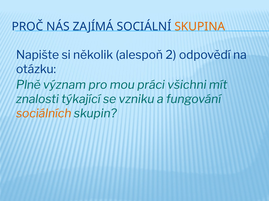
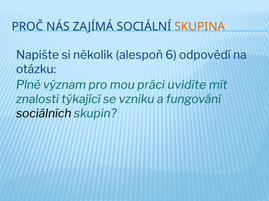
2: 2 -> 6
všichni: všichni -> uvidíte
sociálních colour: orange -> black
